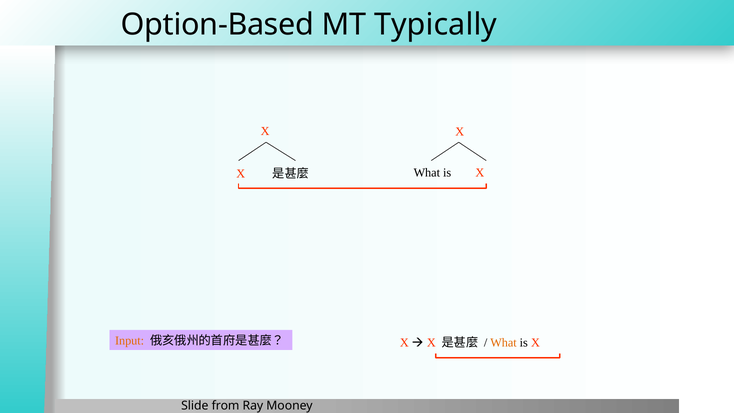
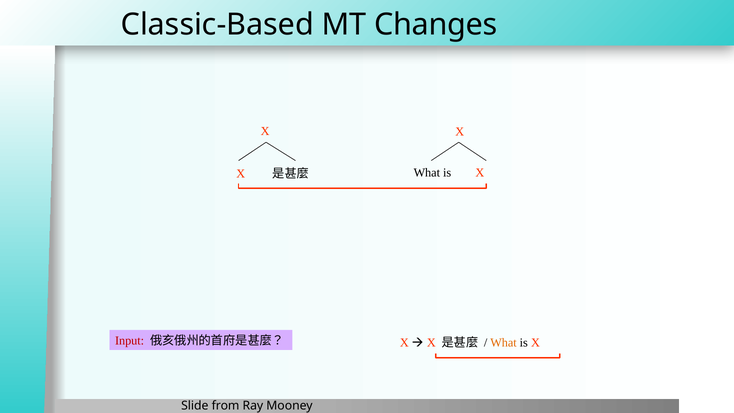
Option-Based: Option-Based -> Classic-Based
Typically: Typically -> Changes
Input colour: orange -> red
